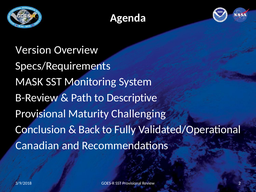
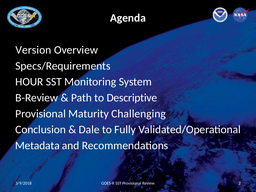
MASK: MASK -> HOUR
Back: Back -> Dale
Canadian: Canadian -> Metadata
